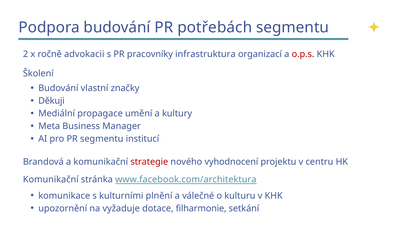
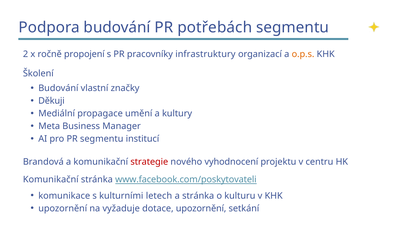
advokacii: advokacii -> propojení
infrastruktura: infrastruktura -> infrastruktury
o.p.s colour: red -> orange
www.facebook.com/architektura: www.facebook.com/architektura -> www.facebook.com/poskytovateli
plnění: plnění -> letech
a válečné: válečné -> stránka
dotace filharmonie: filharmonie -> upozornění
